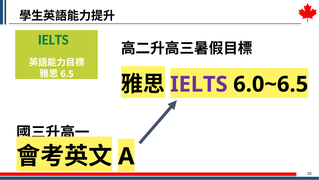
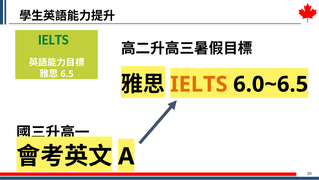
IELTS at (199, 84) colour: purple -> orange
